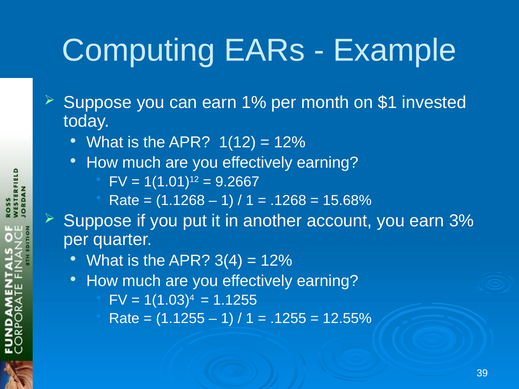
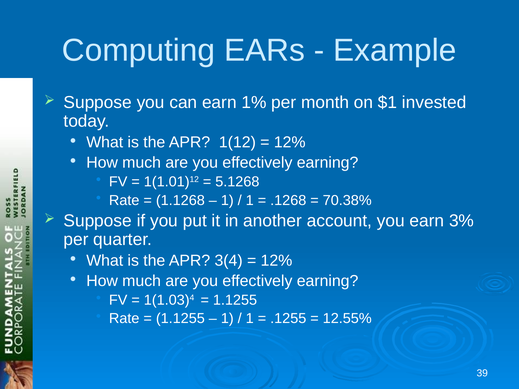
9.2667: 9.2667 -> 5.1268
15.68%: 15.68% -> 70.38%
